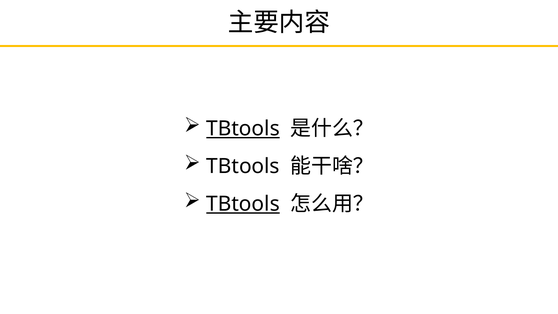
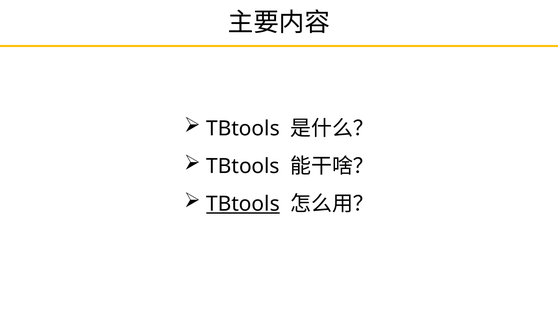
TBtools at (243, 129) underline: present -> none
